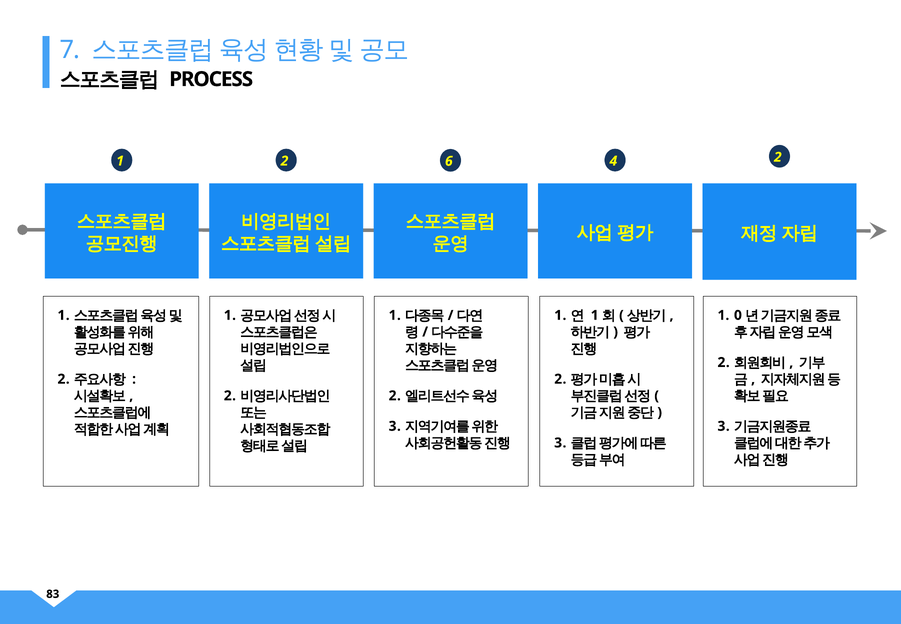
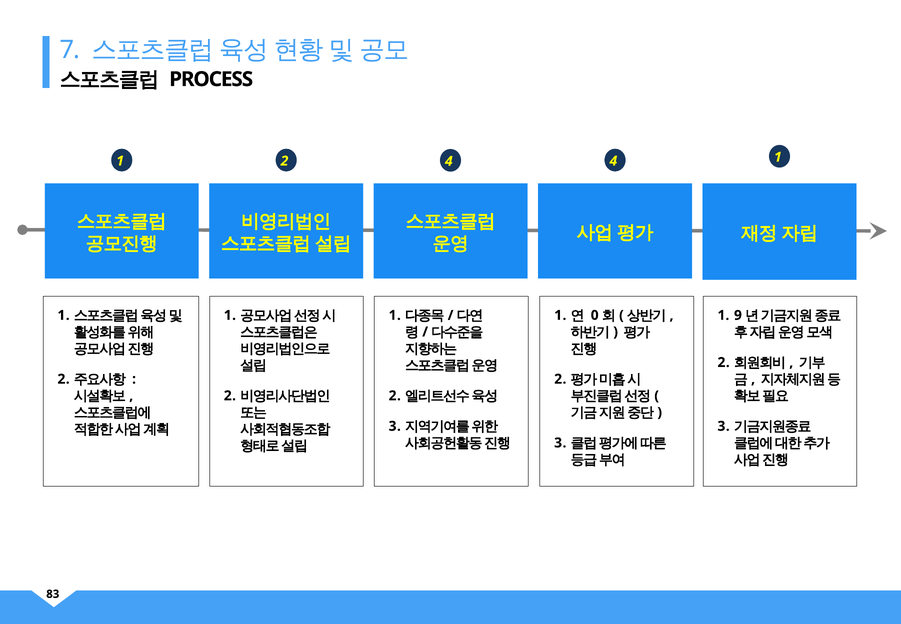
2 6: 6 -> 4
4 2: 2 -> 1
1 at (595, 315): 1 -> 0
0: 0 -> 9
